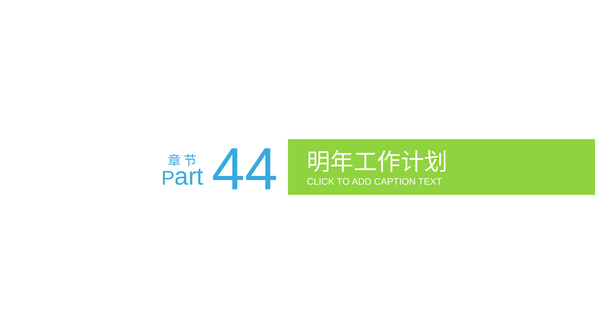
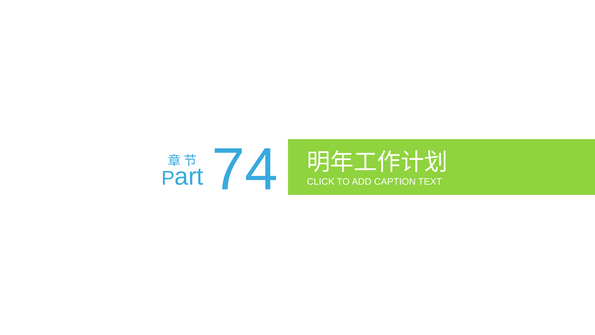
44: 44 -> 74
